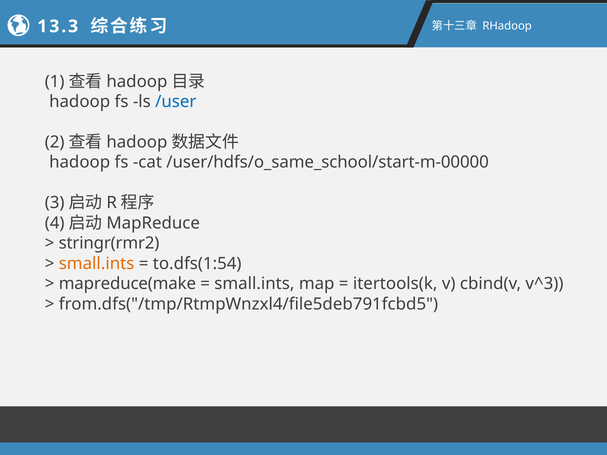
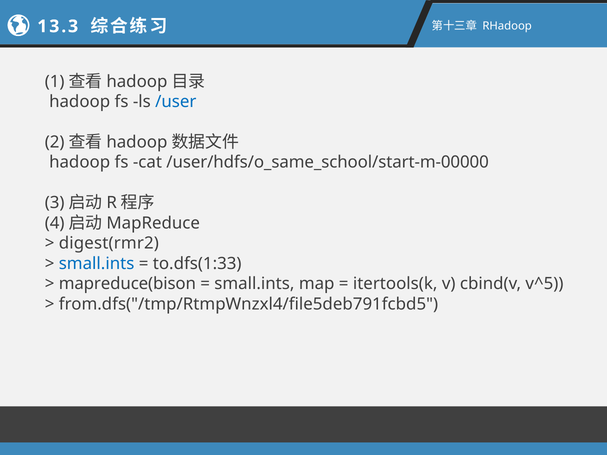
stringr(rmr2: stringr(rmr2 -> digest(rmr2
small.ints at (97, 264) colour: orange -> blue
to.dfs(1:54: to.dfs(1:54 -> to.dfs(1:33
mapreduce(make: mapreduce(make -> mapreduce(bison
v^3: v^3 -> v^5
